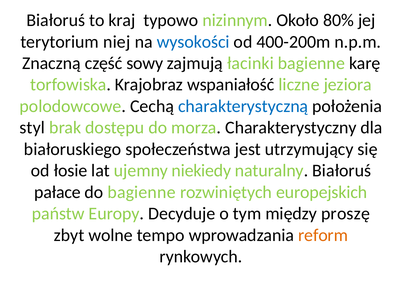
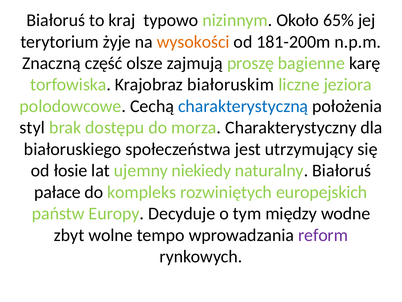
80%: 80% -> 65%
niej: niej -> żyje
wysokości colour: blue -> orange
400-200m: 400-200m -> 181-200m
sowy: sowy -> olsze
łacinki: łacinki -> proszę
wspaniałość: wspaniałość -> białoruskim
do bagienne: bagienne -> kompleks
proszę: proszę -> wodne
reform colour: orange -> purple
